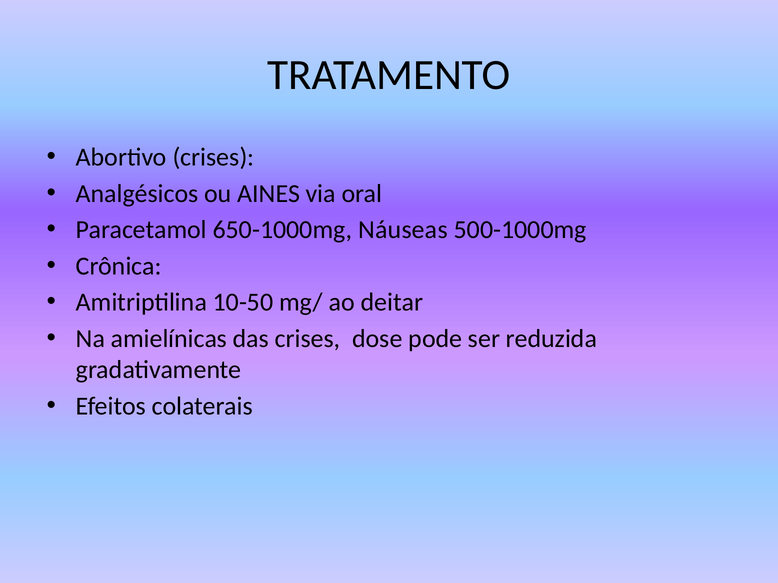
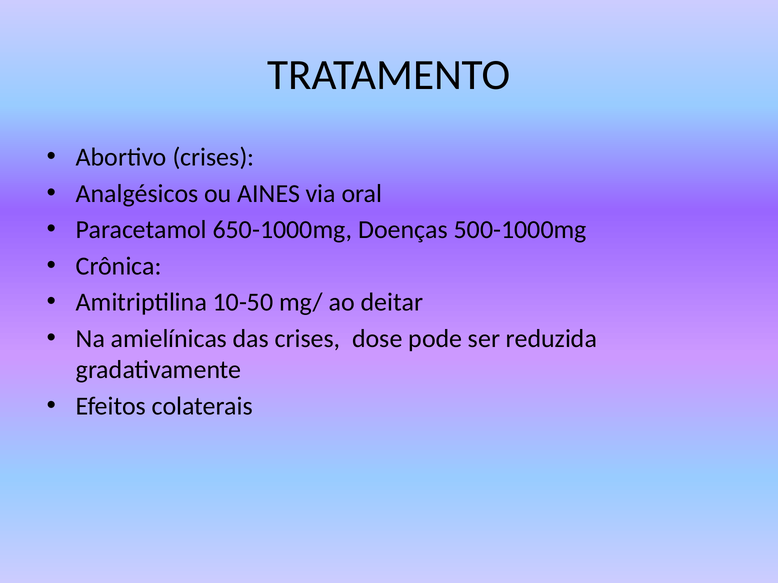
Náuseas: Náuseas -> Doenças
